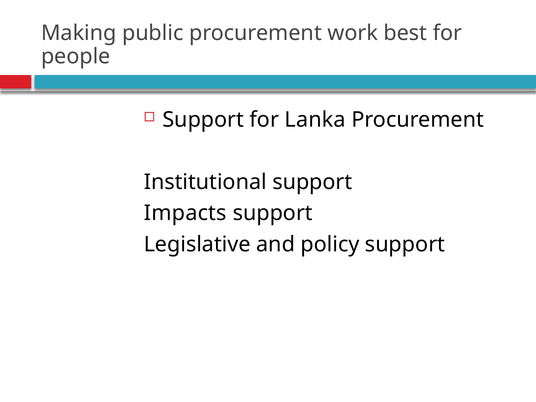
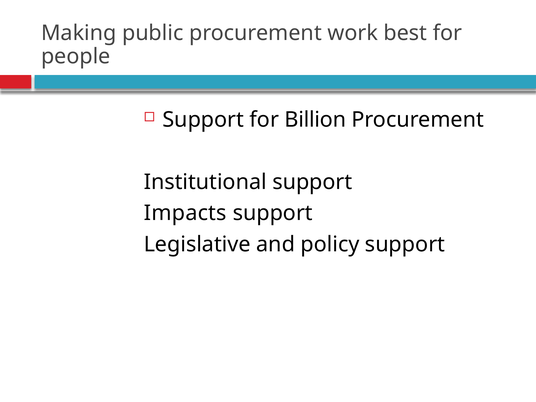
Lanka: Lanka -> Billion
